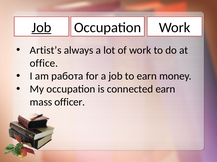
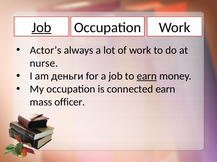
Artist’s: Artist’s -> Actor’s
office: office -> nurse
работа: работа -> деньги
earn at (147, 76) underline: none -> present
